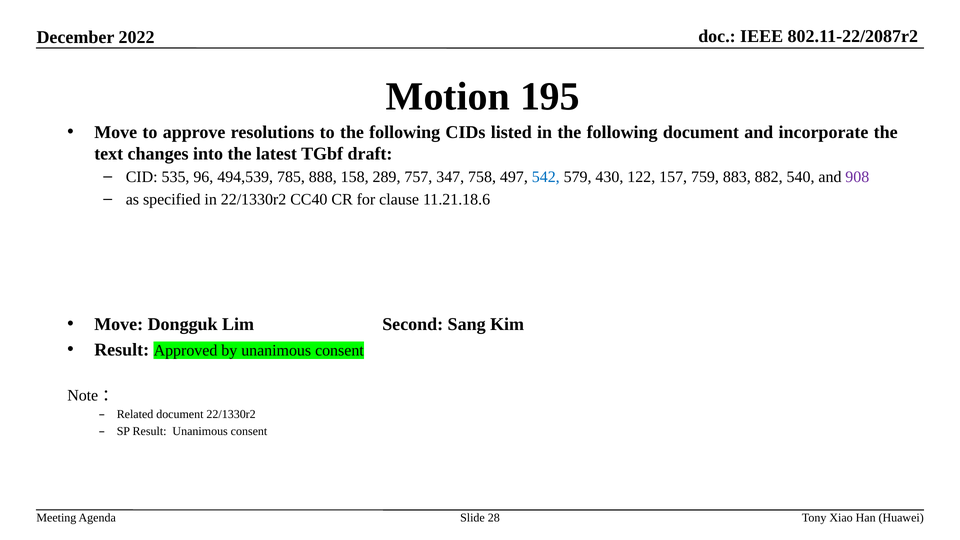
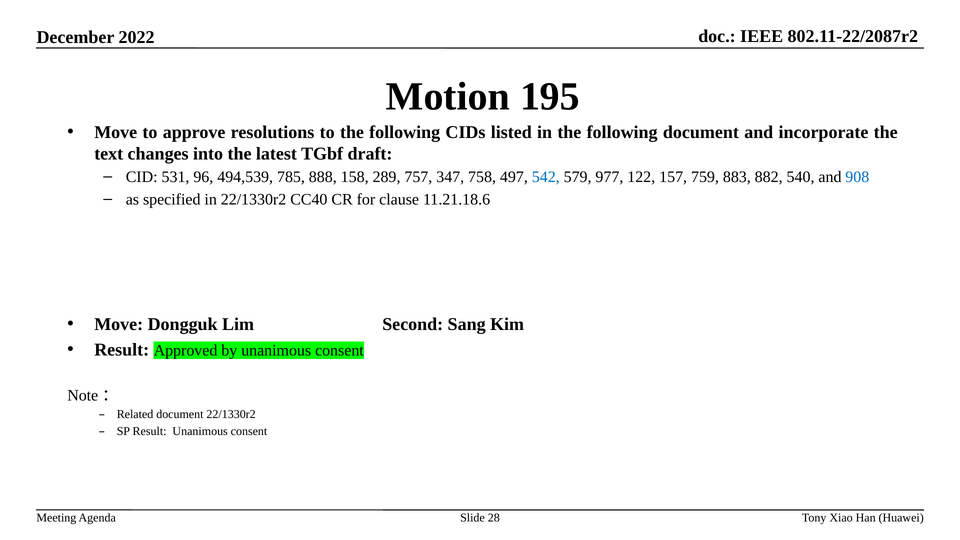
535: 535 -> 531
430: 430 -> 977
908 colour: purple -> blue
